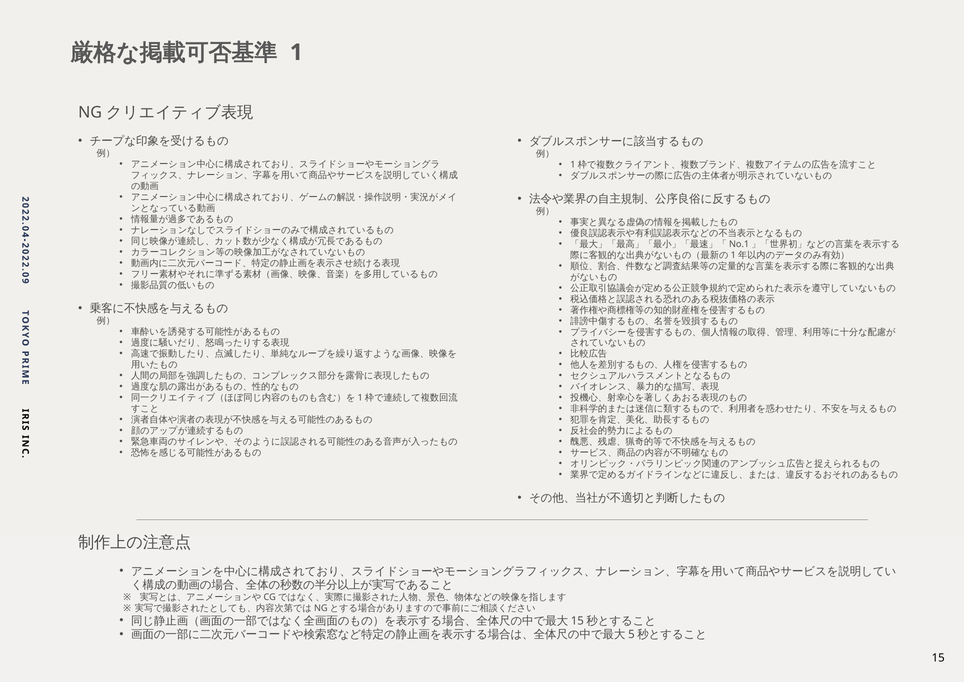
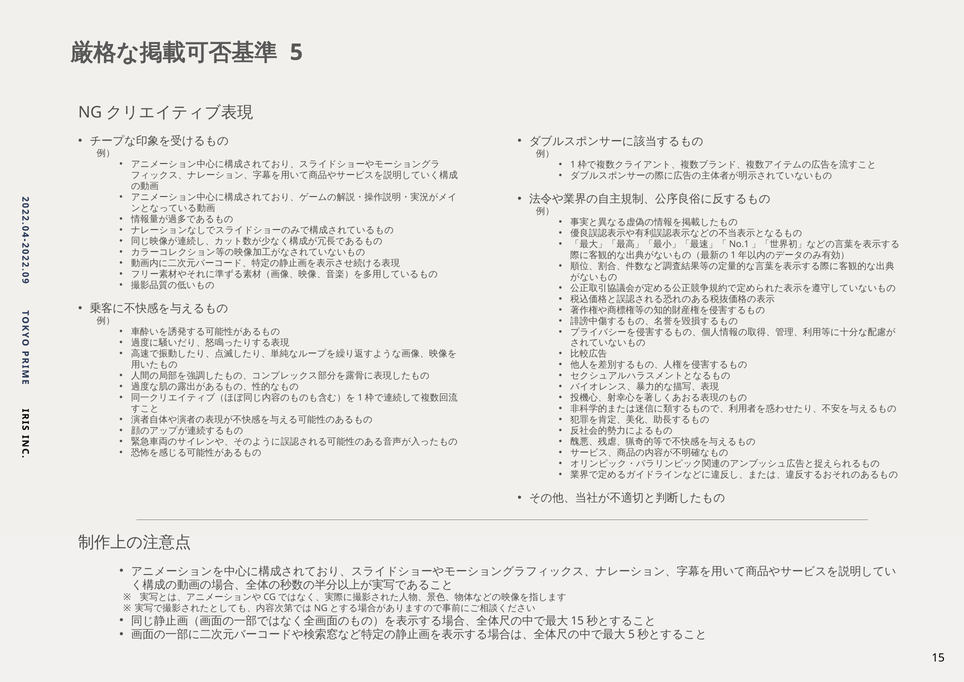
1: 1 -> 5
